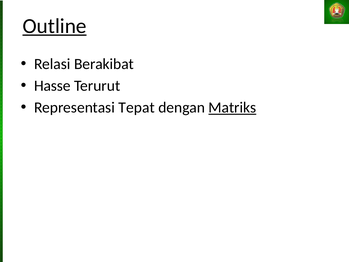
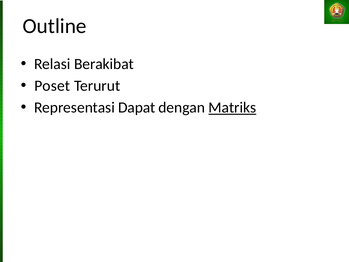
Outline underline: present -> none
Hasse: Hasse -> Poset
Tepat: Tepat -> Dapat
